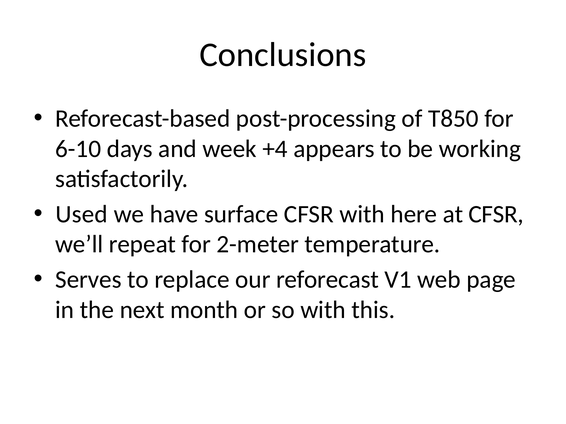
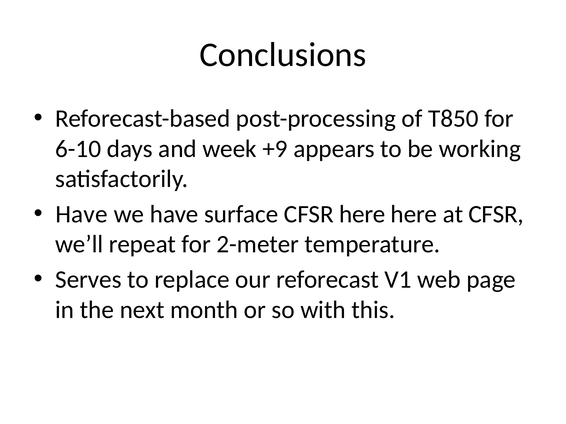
+4: +4 -> +9
Used at (82, 214): Used -> Have
CFSR with: with -> here
